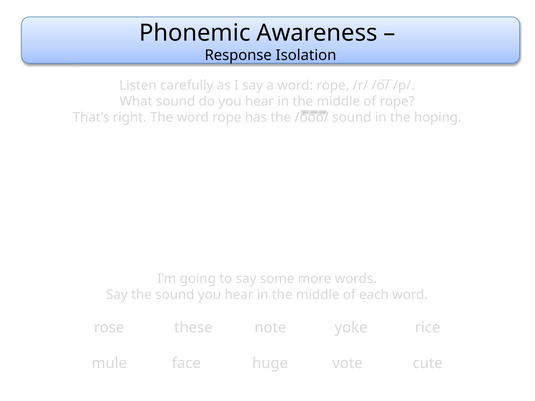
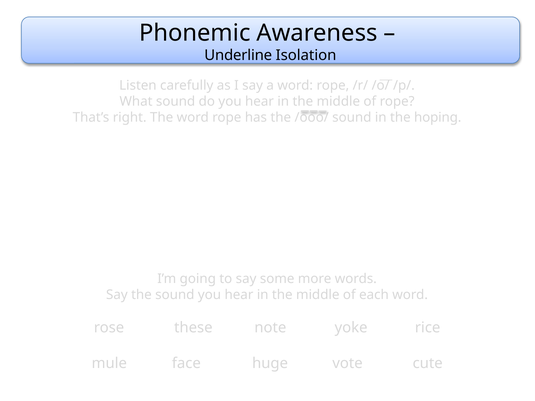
Response: Response -> Underline
